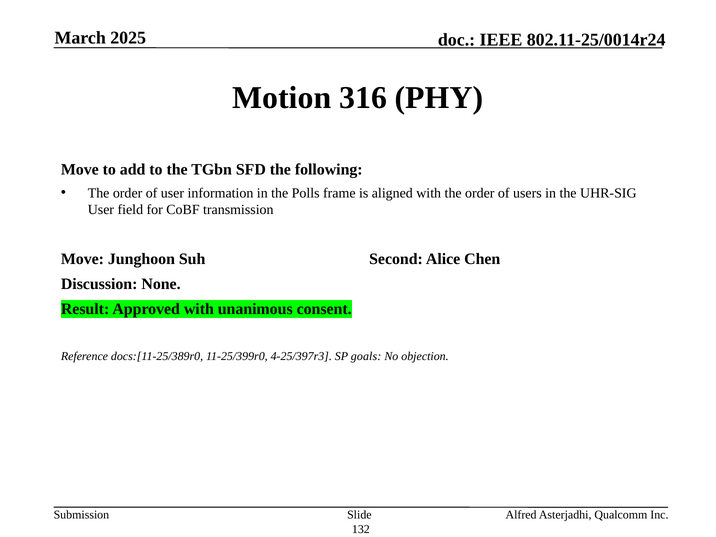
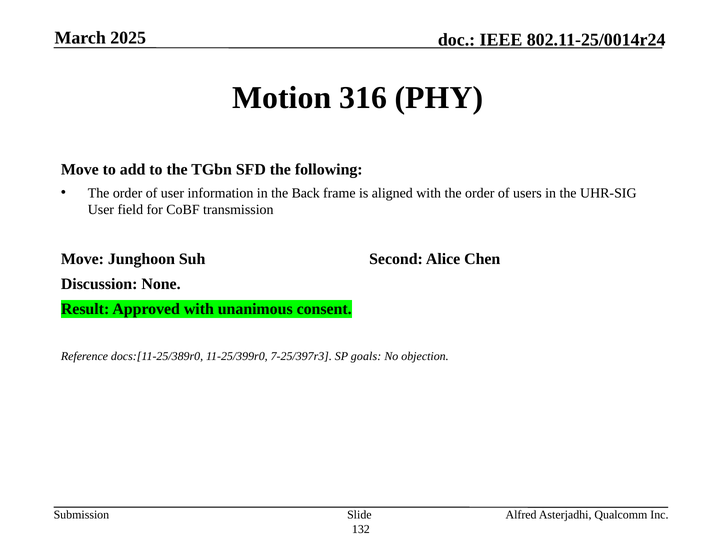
Polls: Polls -> Back
4-25/397r3: 4-25/397r3 -> 7-25/397r3
